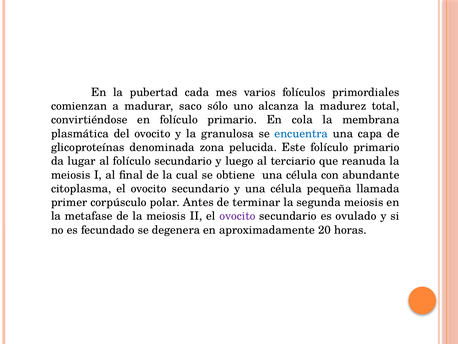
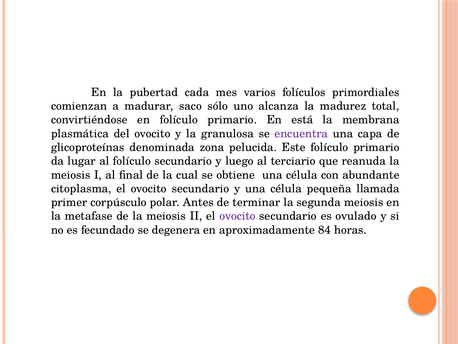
cola: cola -> está
encuentra colour: blue -> purple
20: 20 -> 84
